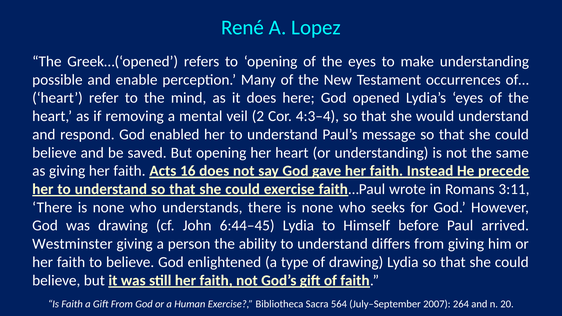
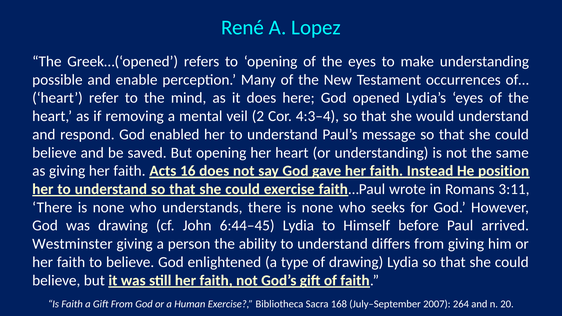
precede: precede -> position
564: 564 -> 168
